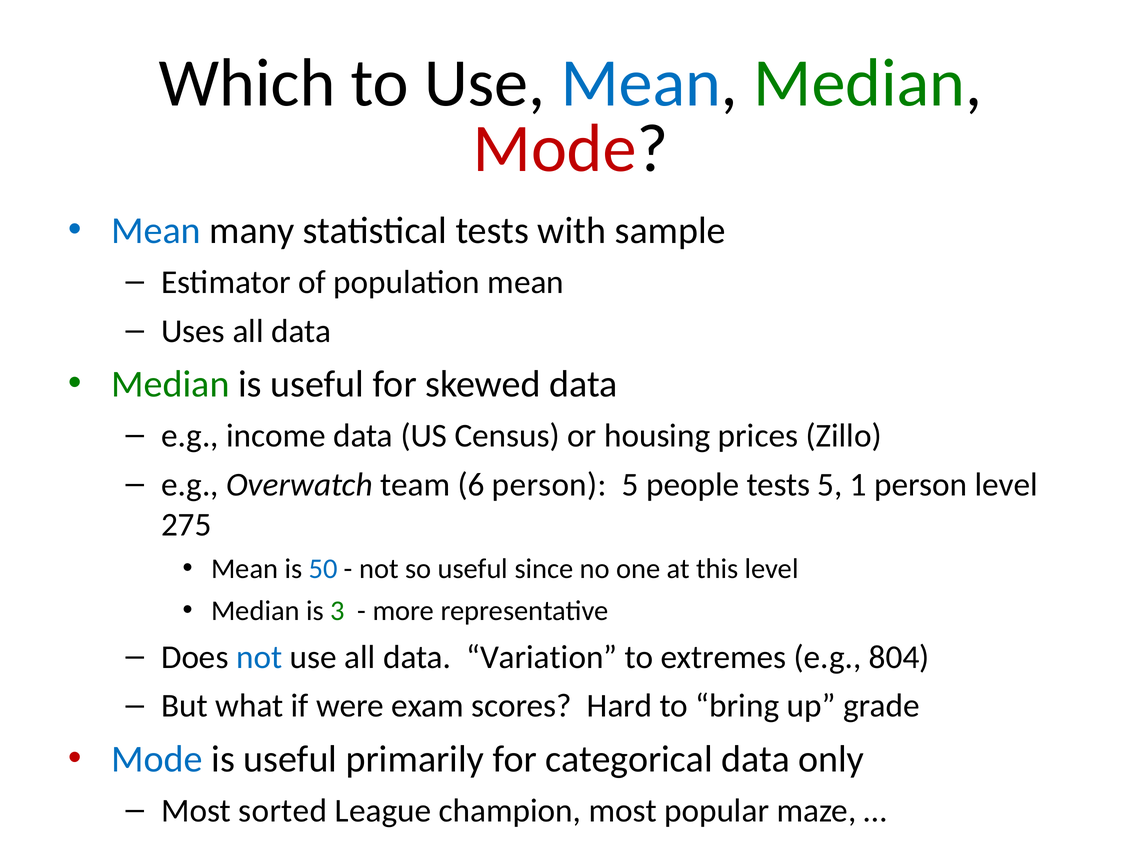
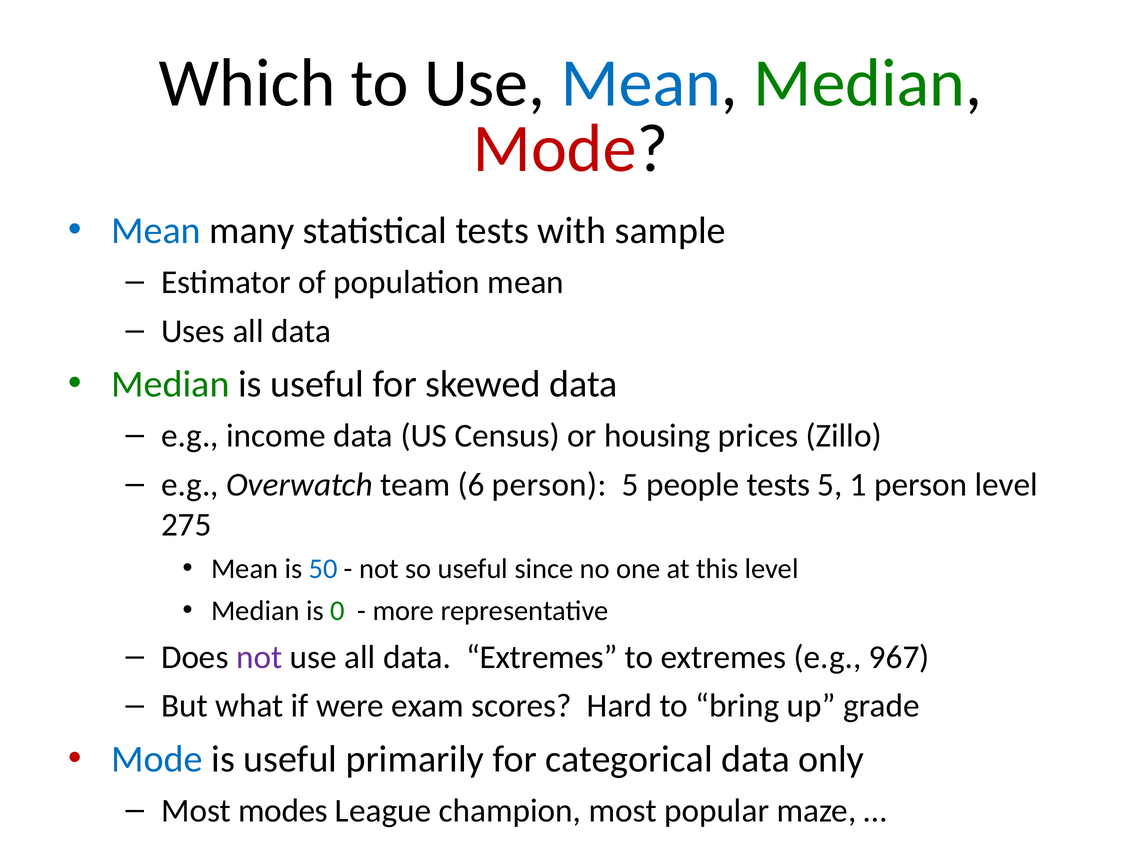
3: 3 -> 0
not at (259, 657) colour: blue -> purple
data Variation: Variation -> Extremes
804: 804 -> 967
sorted: sorted -> modes
